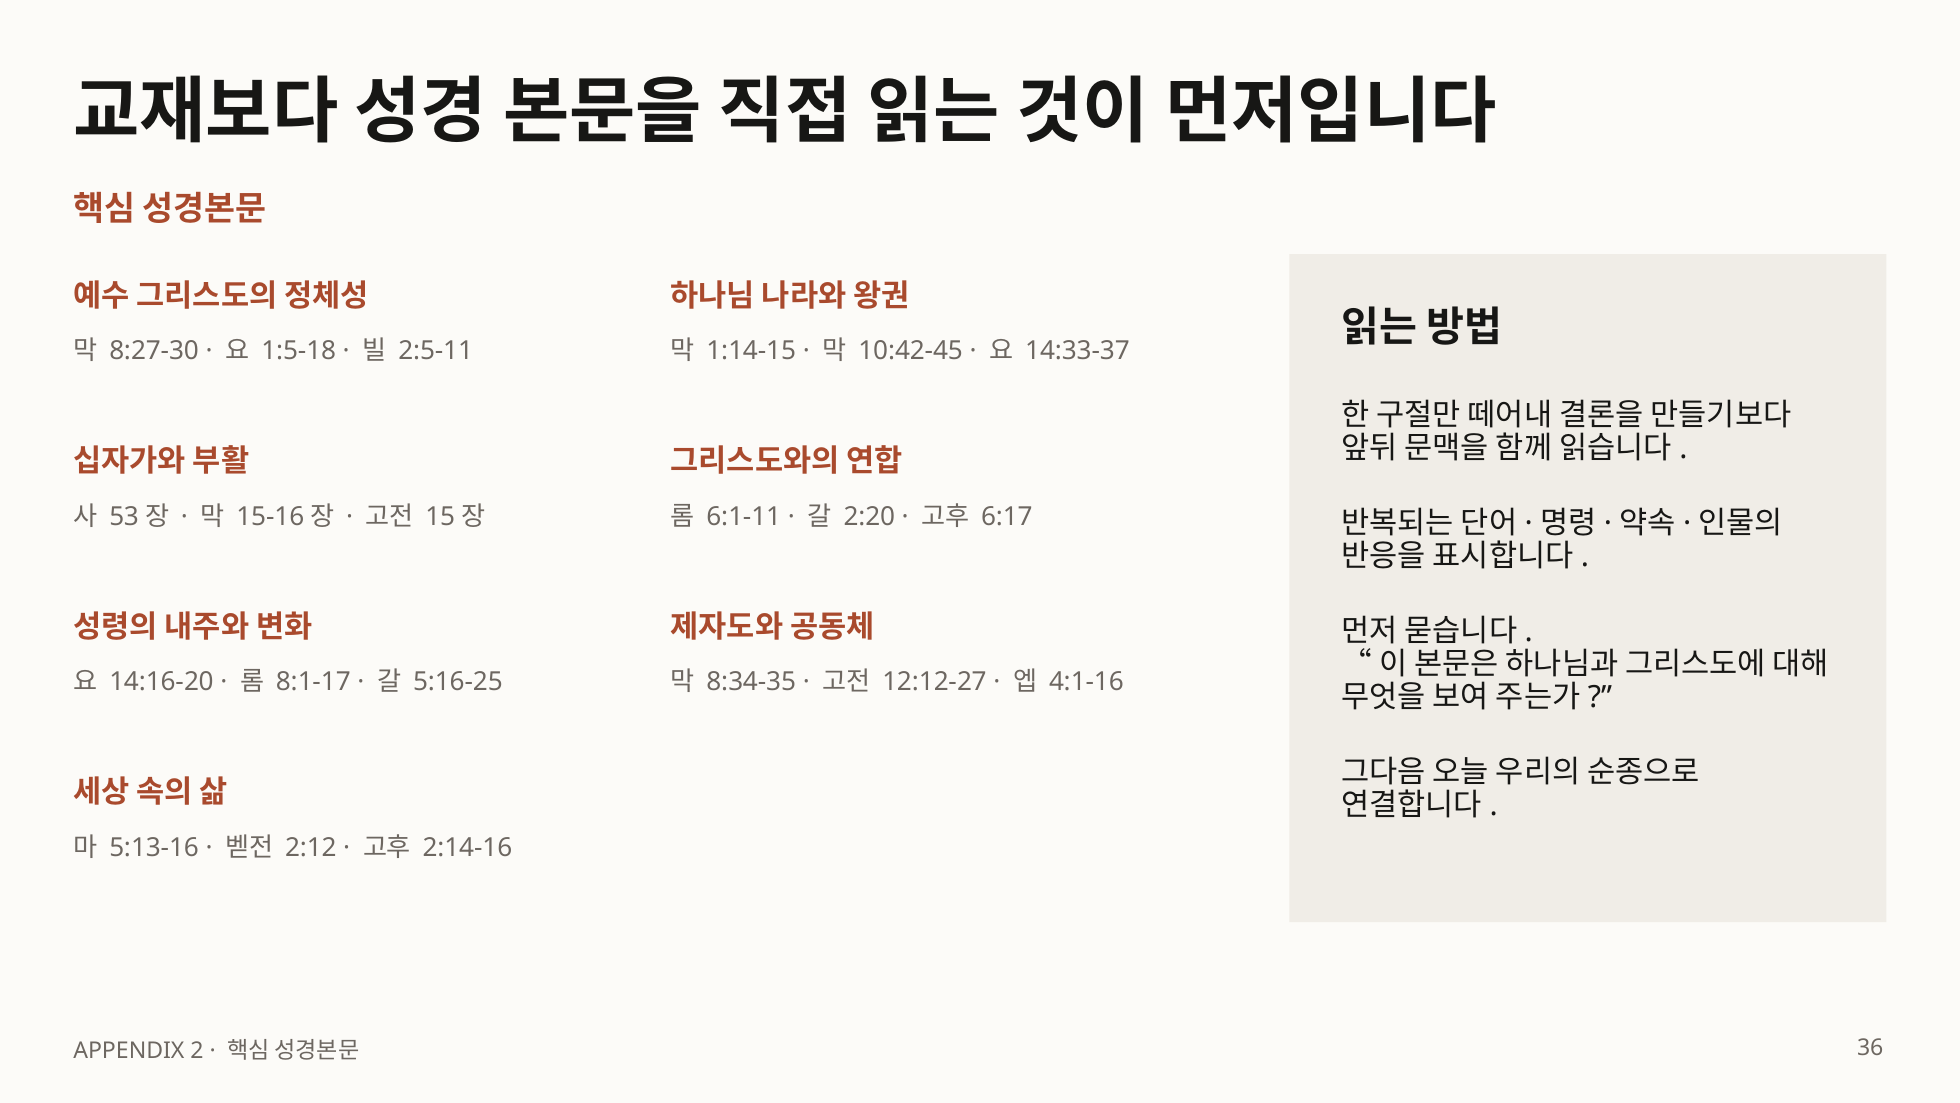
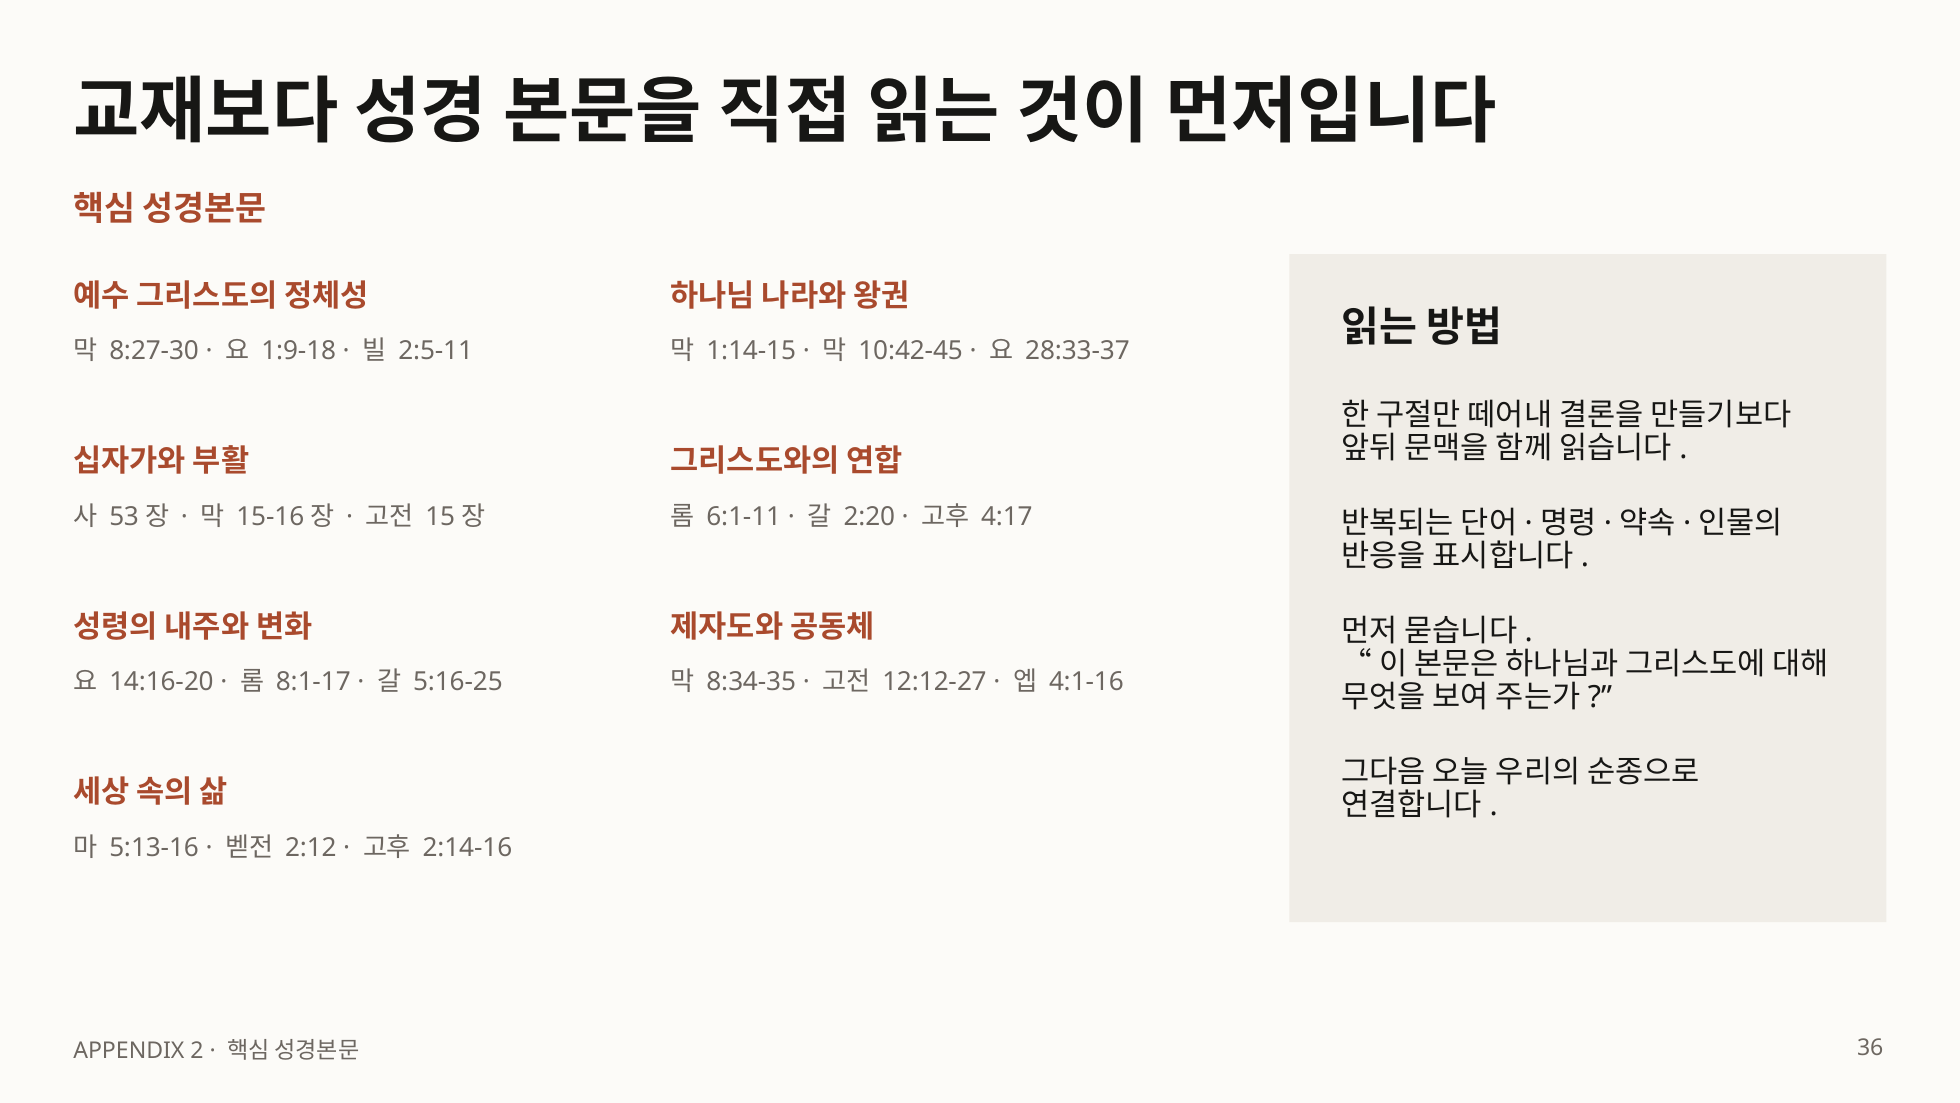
1:5-18: 1:5-18 -> 1:9-18
14:33-37: 14:33-37 -> 28:33-37
6:17: 6:17 -> 4:17
